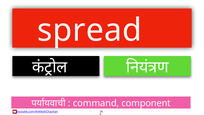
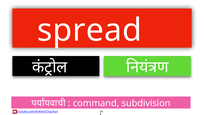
component: component -> subdivision
